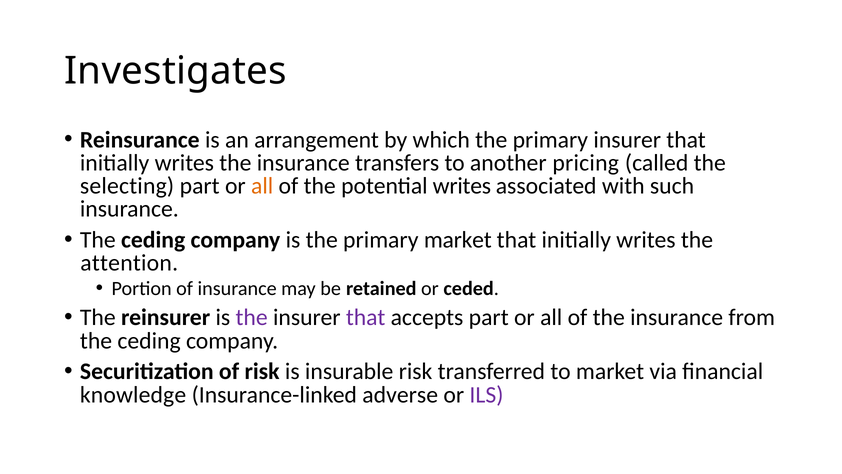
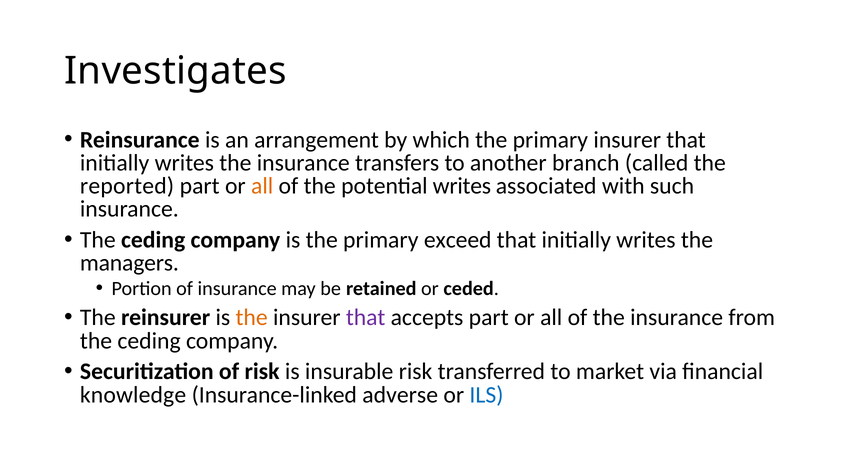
pricing: pricing -> branch
selecting: selecting -> reported
primary market: market -> exceed
attention: attention -> managers
the at (252, 317) colour: purple -> orange
ILS colour: purple -> blue
